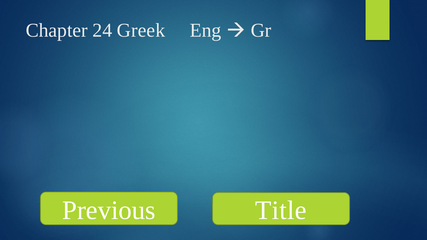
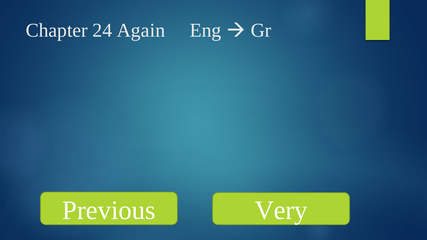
Greek: Greek -> Again
Title: Title -> Very
